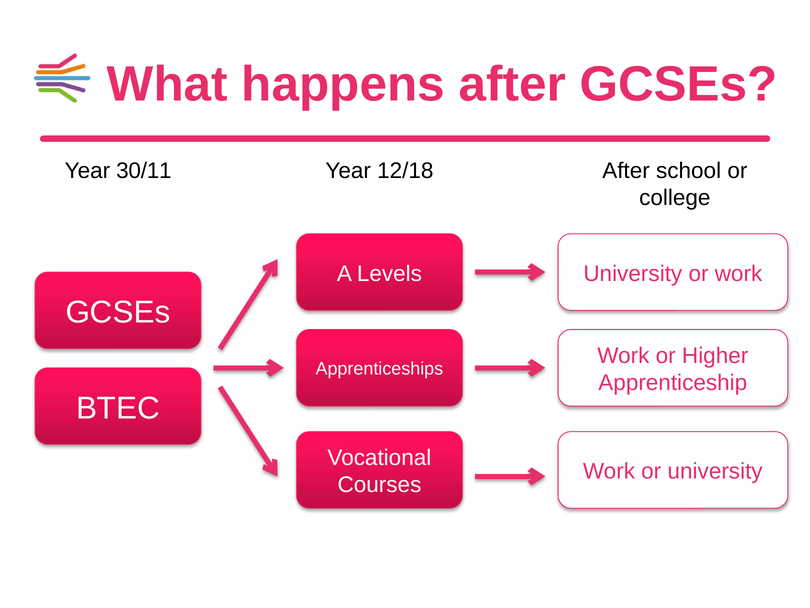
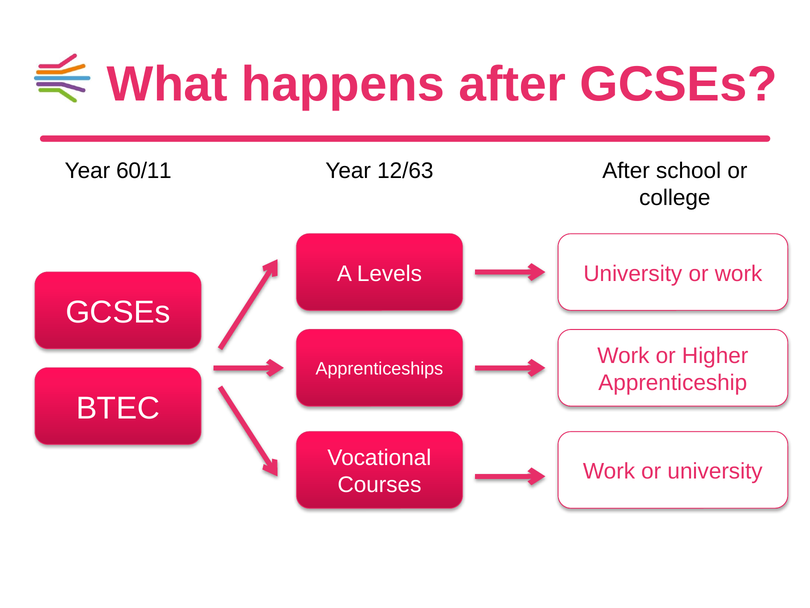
30/11: 30/11 -> 60/11
12/18: 12/18 -> 12/63
